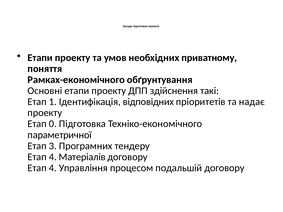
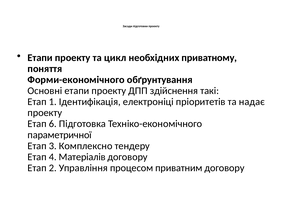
умов: умов -> цикл
Рамках-економічного: Рамках-економічного -> Форми-економічного
відповідних: відповідних -> електроніці
0: 0 -> 6
Програмних: Програмних -> Комплексно
4 at (53, 168): 4 -> 2
подальшій: подальшій -> приватним
